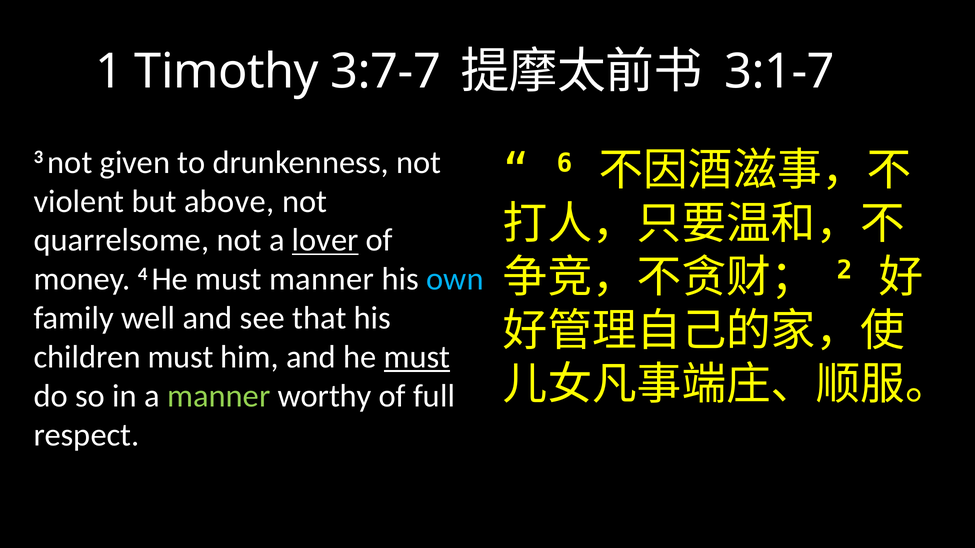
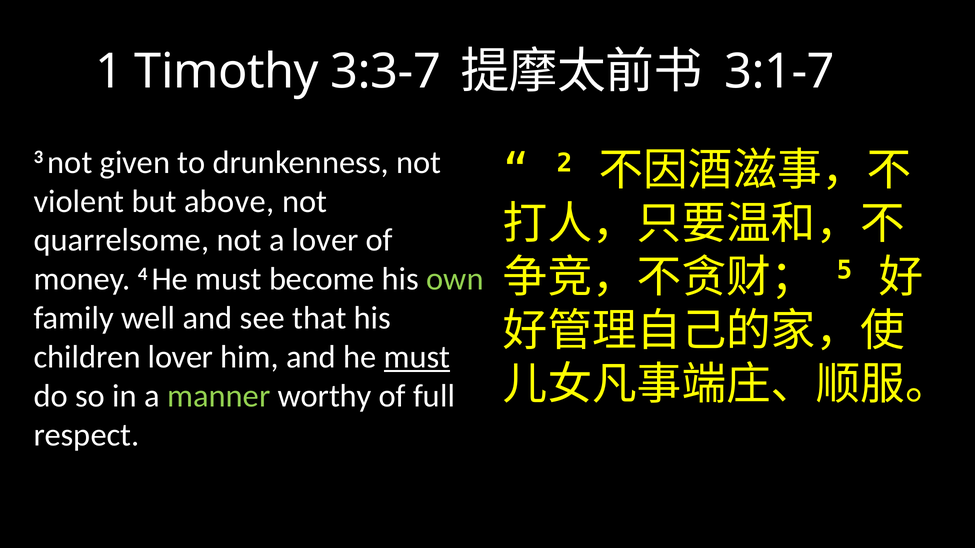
3:7-7: 3:7-7 -> 3:3-7
6: 6 -> 2
lover at (325, 240) underline: present -> none
2: 2 -> 5
must manner: manner -> become
own colour: light blue -> light green
children must: must -> lover
